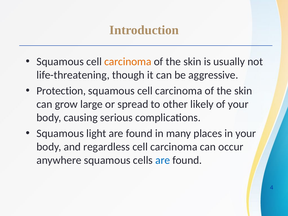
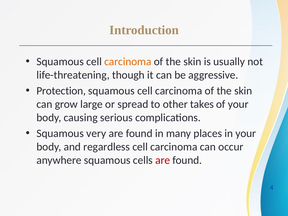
likely: likely -> takes
light: light -> very
are at (163, 160) colour: blue -> red
